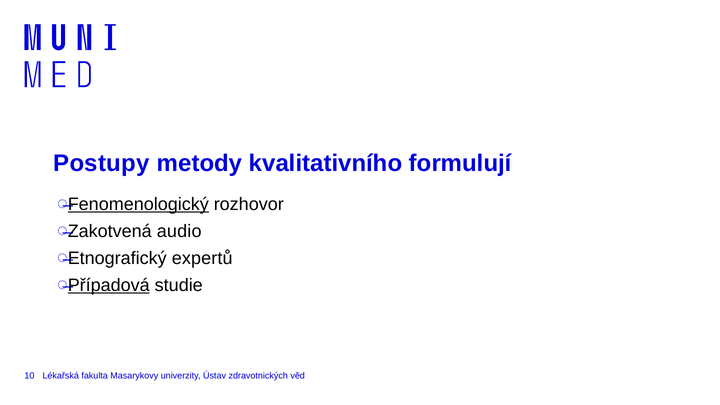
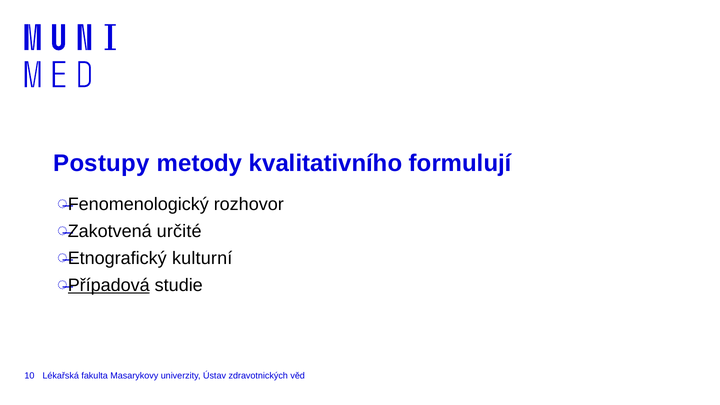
Fenomenologický underline: present -> none
audio: audio -> určité
expertů: expertů -> kulturní
